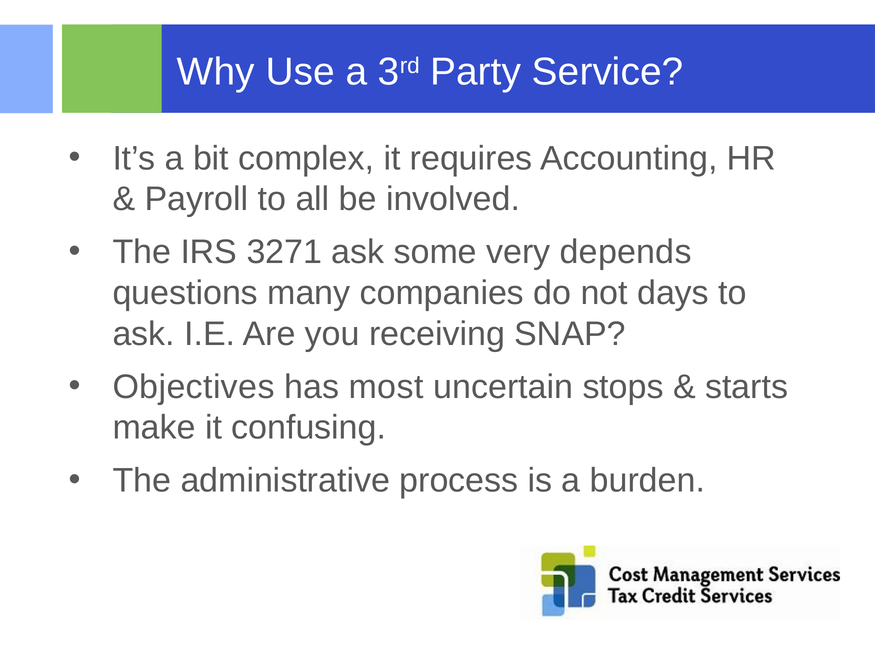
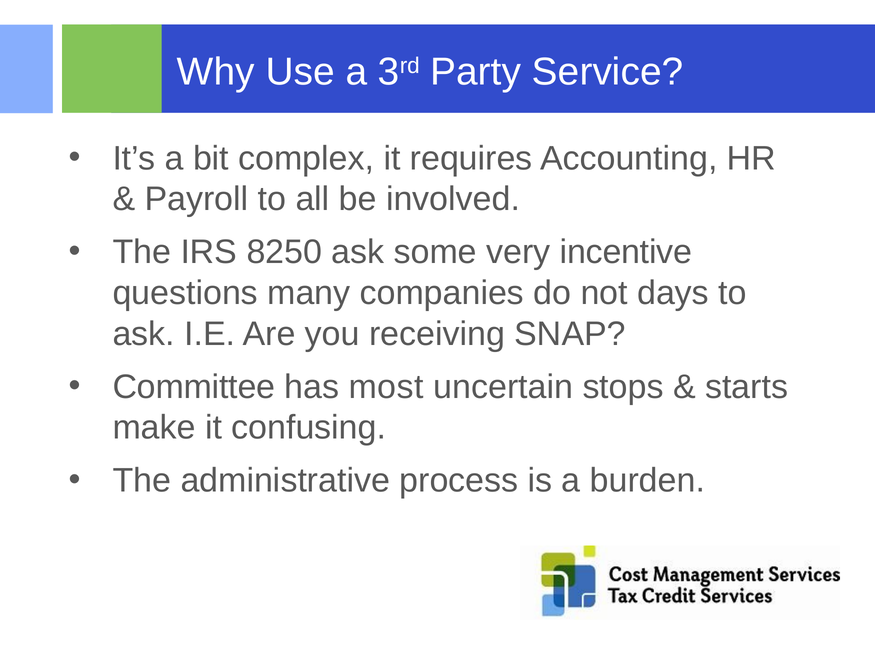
3271: 3271 -> 8250
depends: depends -> incentive
Objectives: Objectives -> Committee
